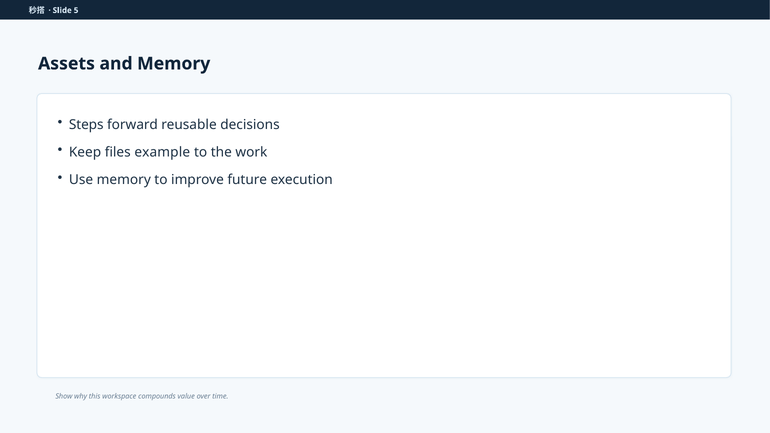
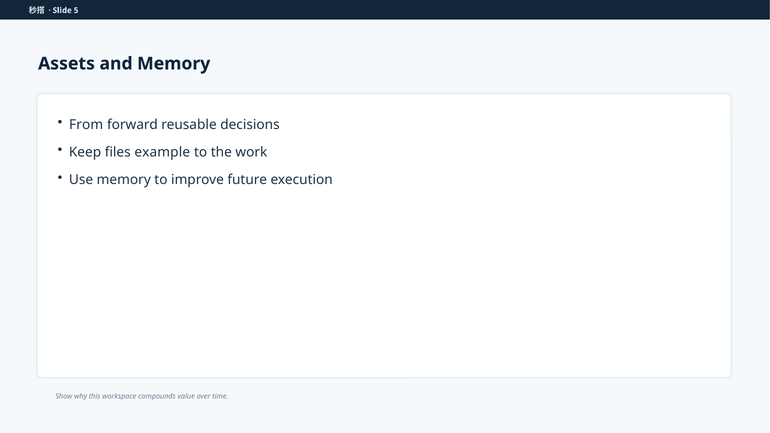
Steps: Steps -> From
